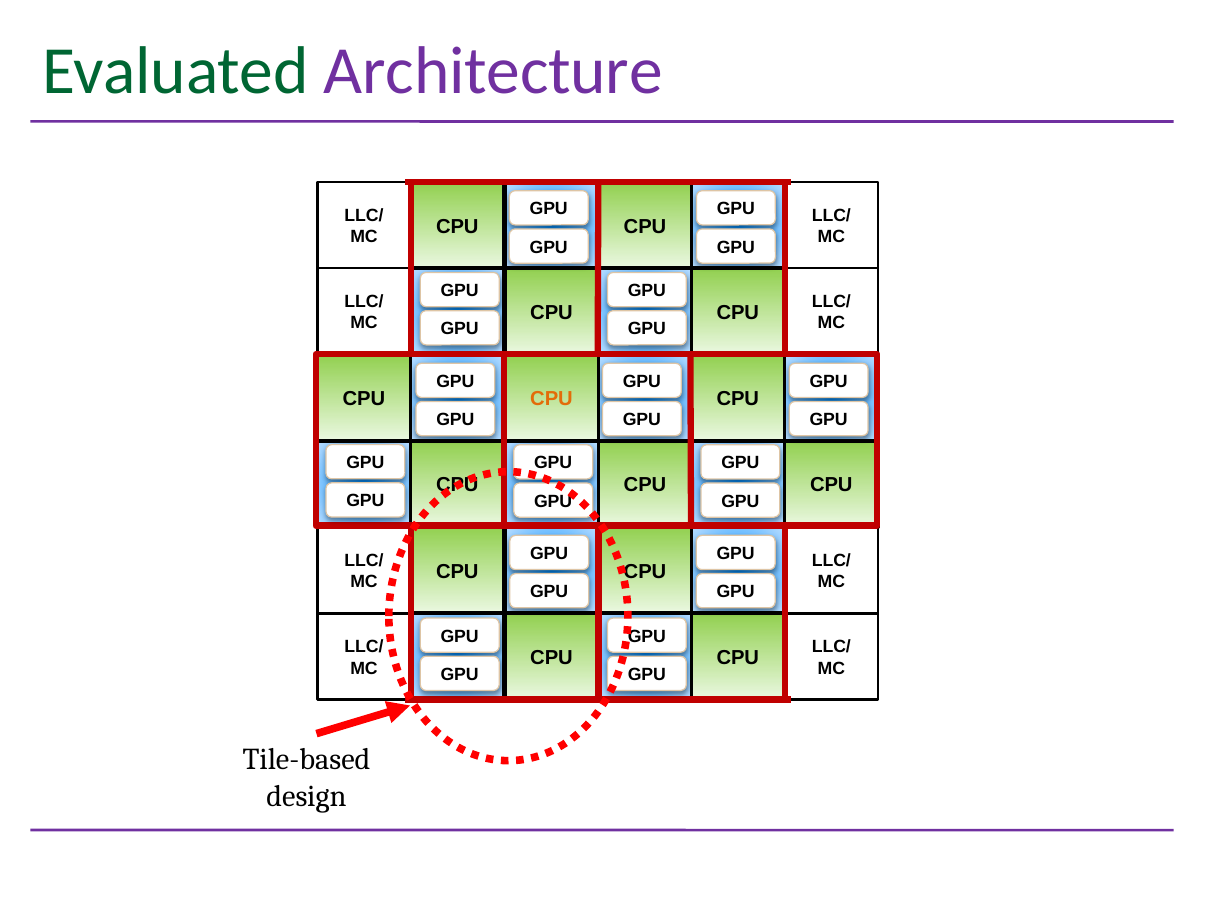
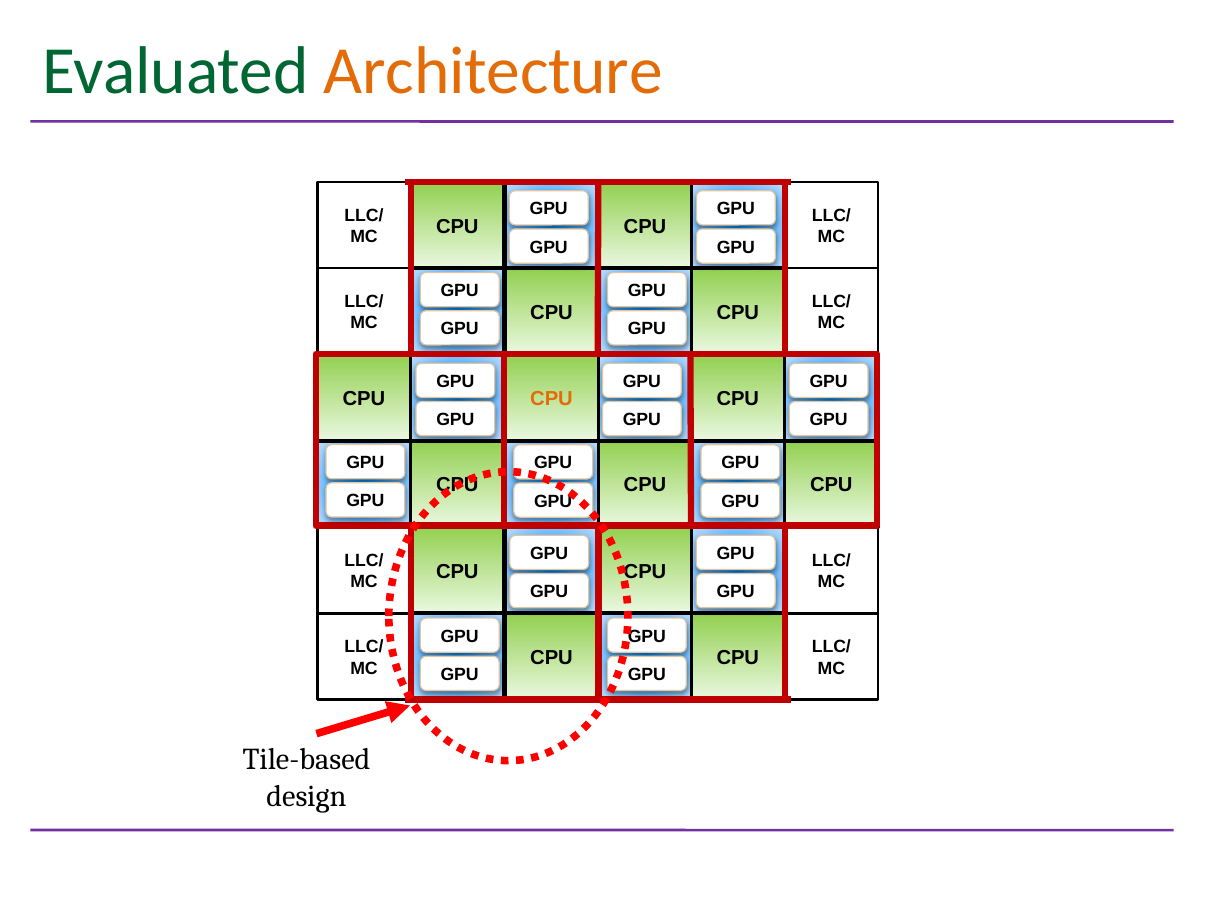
Architecture colour: purple -> orange
